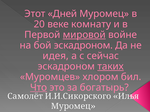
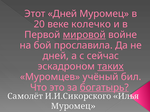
комнату: комнату -> колечко
бой эскадроном: эскадроном -> прославила
идея at (56, 56): идея -> дней
хлором: хлором -> учёный
Что underline: present -> none
богатырь underline: none -> present
